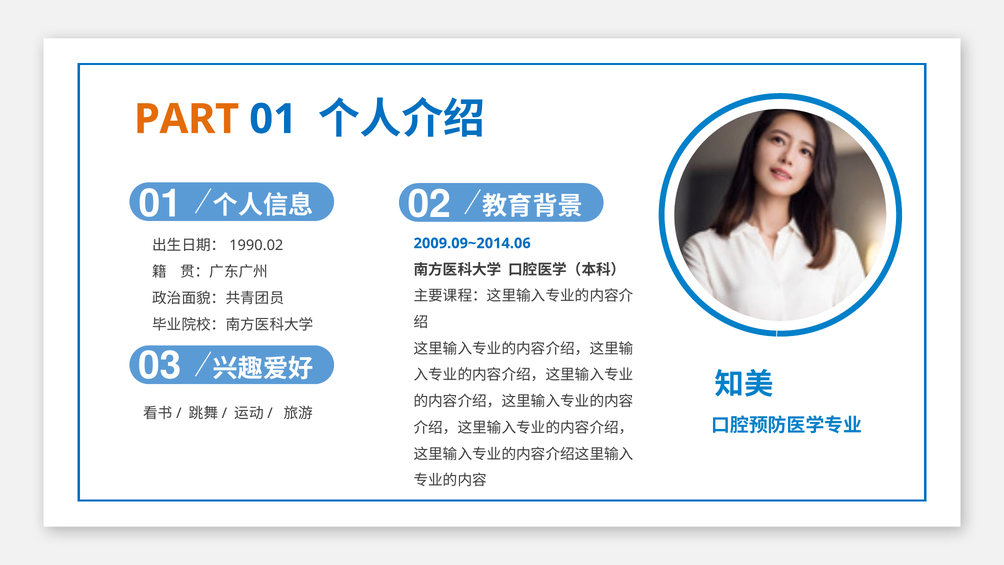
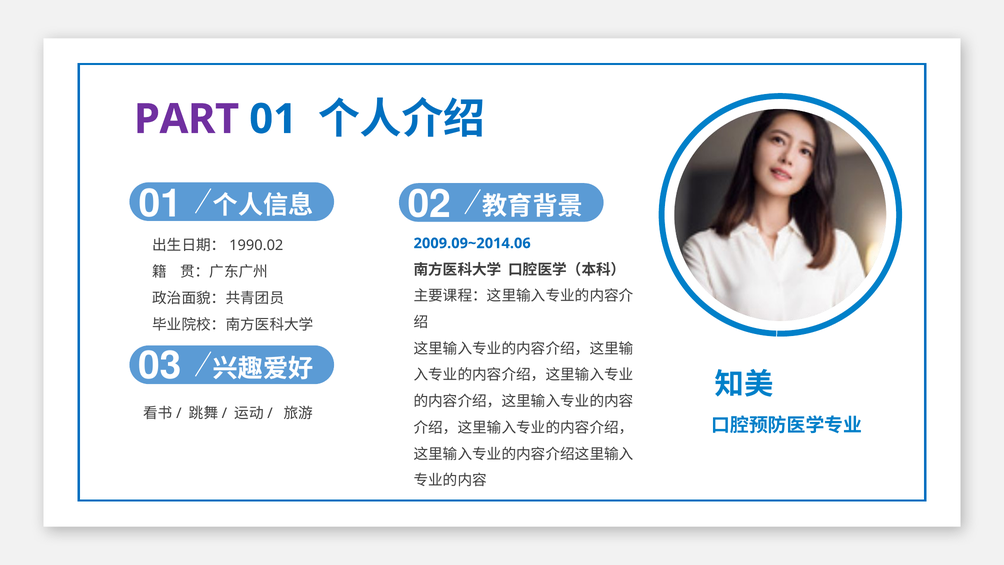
PART colour: orange -> purple
